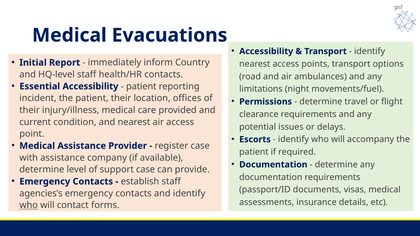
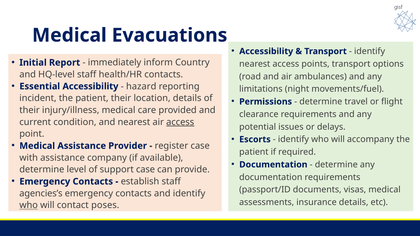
patient at (141, 86): patient -> hazard
location offices: offices -> details
access at (180, 122) underline: none -> present
forms: forms -> poses
